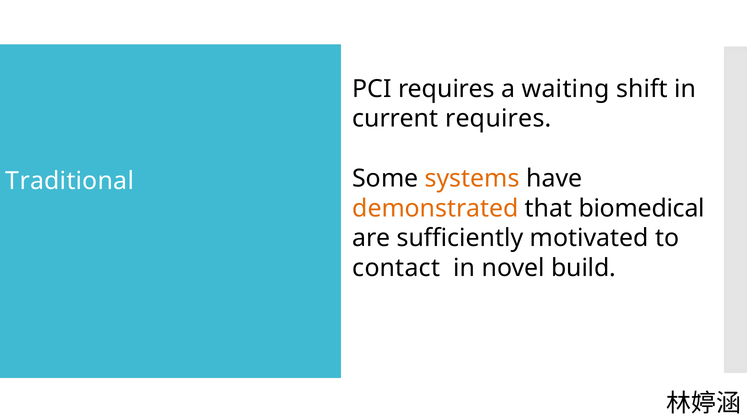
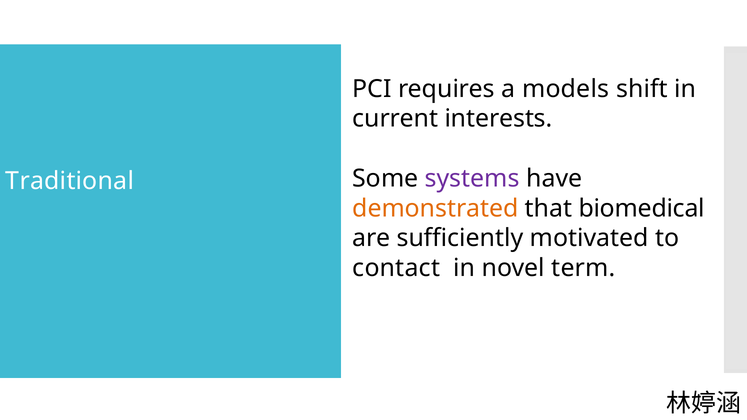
waiting: waiting -> models
current requires: requires -> interests
systems colour: orange -> purple
build: build -> term
